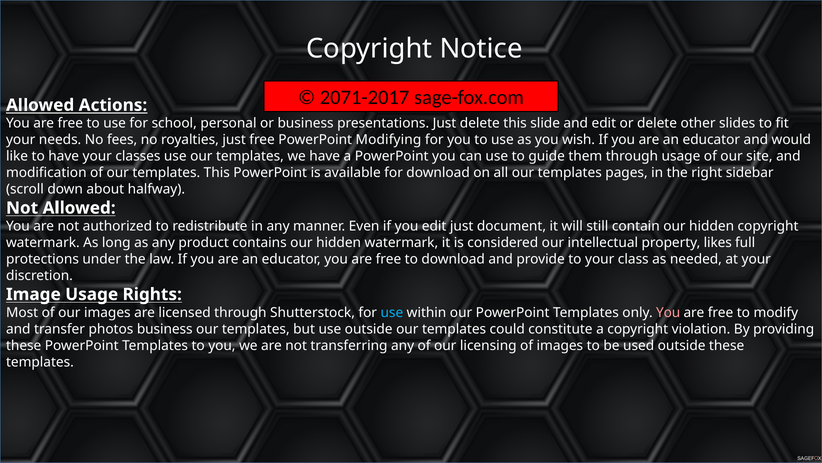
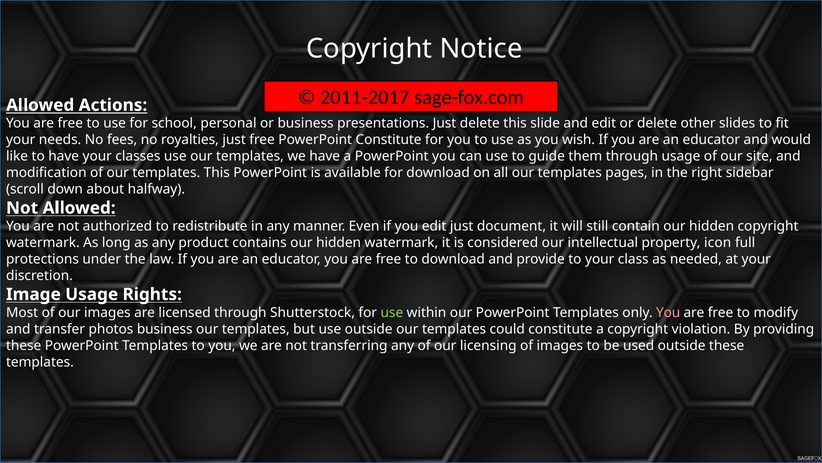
2071-2017: 2071-2017 -> 2011-2017
PowerPoint Modifying: Modifying -> Constitute
likes: likes -> icon
use at (392, 312) colour: light blue -> light green
